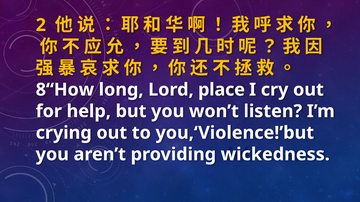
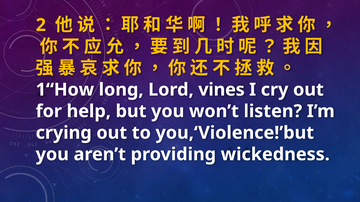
8“How: 8“How -> 1“How
place: place -> vines
